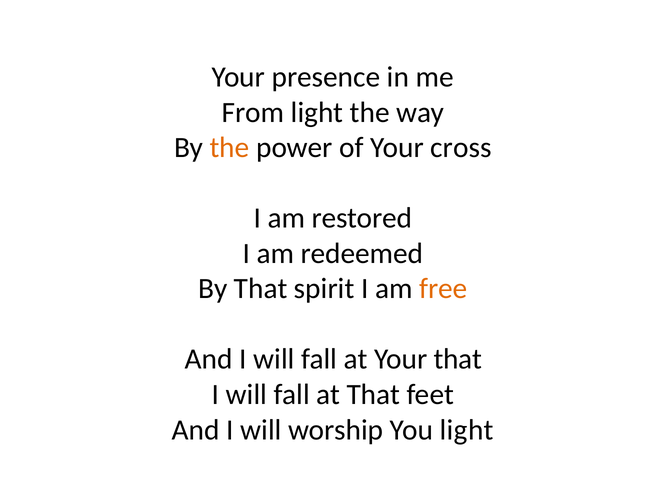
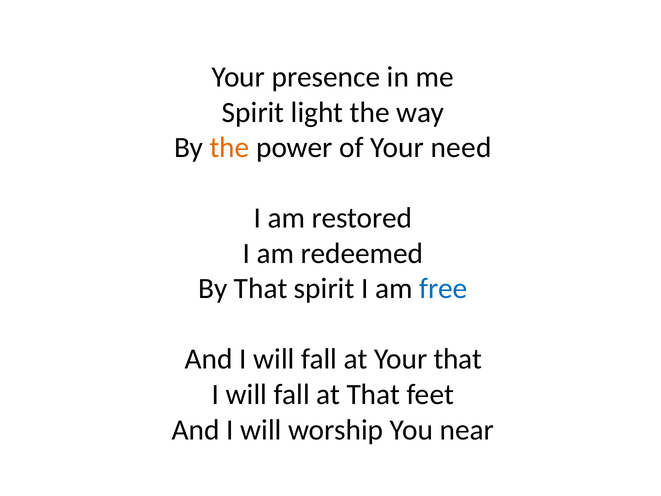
From at (253, 112): From -> Spirit
cross: cross -> need
free colour: orange -> blue
You light: light -> near
